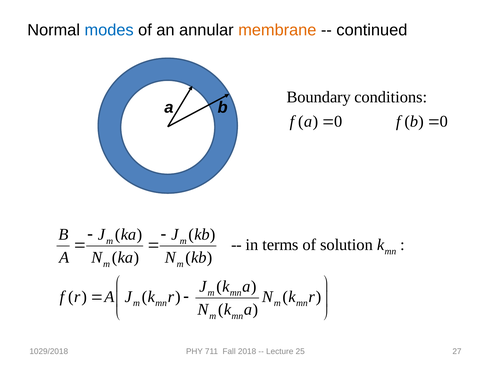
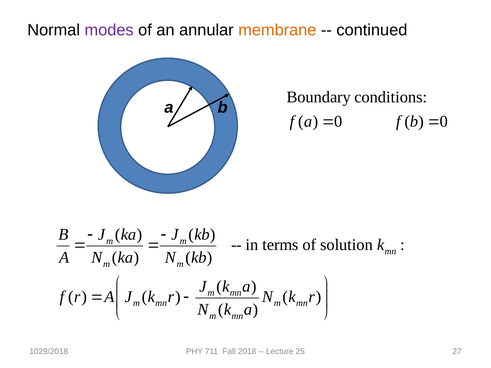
modes colour: blue -> purple
